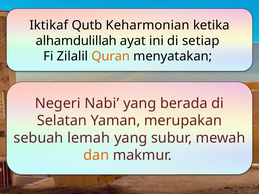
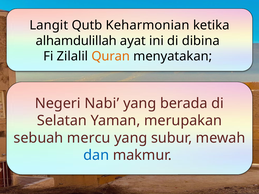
Iktikaf: Iktikaf -> Langit
setiap: setiap -> dibina
lemah: lemah -> mercu
dan colour: orange -> blue
